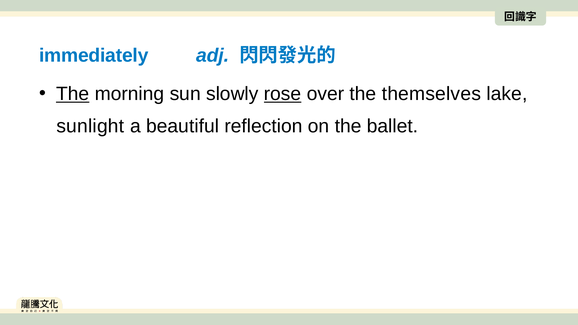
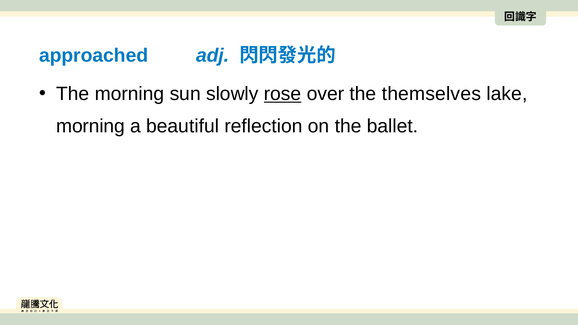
immediately: immediately -> approached
The at (73, 94) underline: present -> none
sunlight at (90, 126): sunlight -> morning
